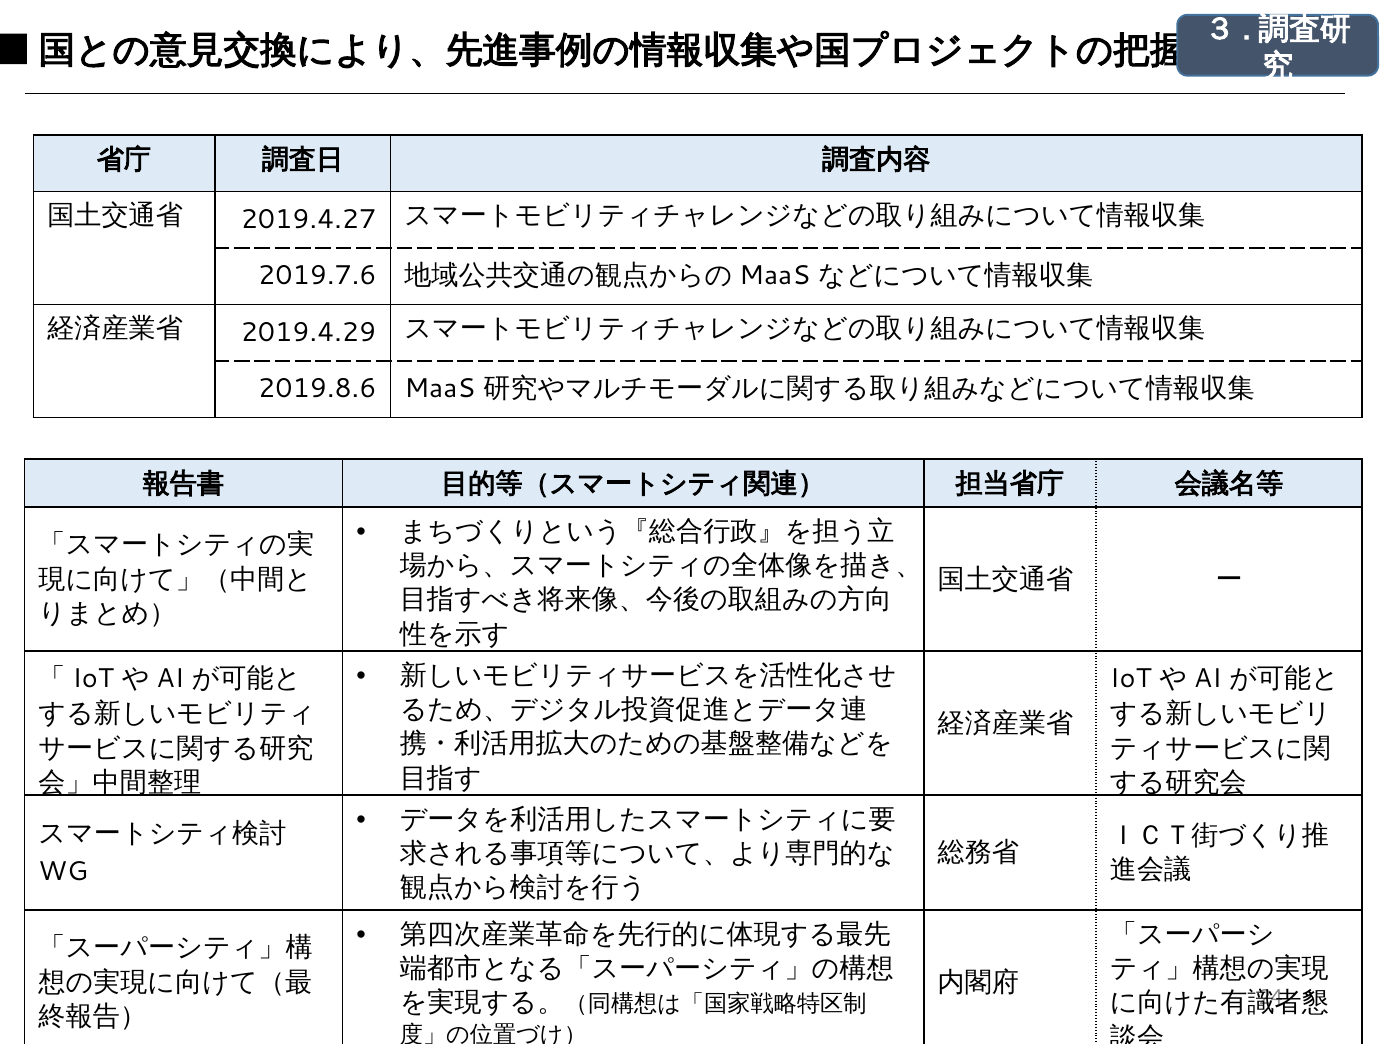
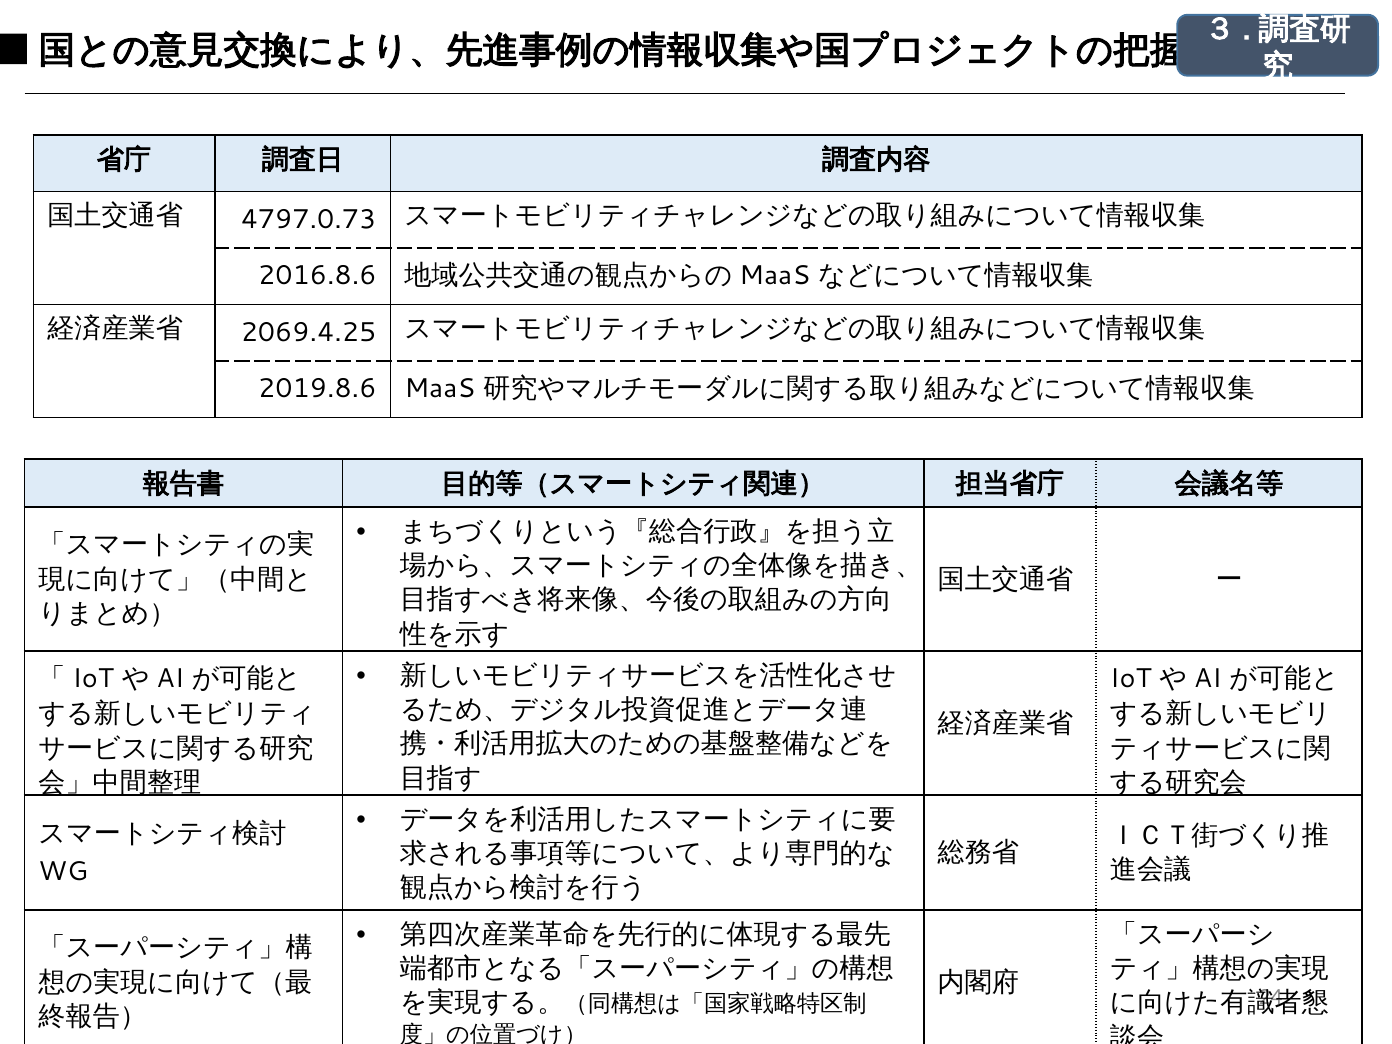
2019.4.27: 2019.4.27 -> 4797.0.73
2019.7.6: 2019.7.6 -> 2016.8.6
2019.4.29: 2019.4.29 -> 2069.4.25
